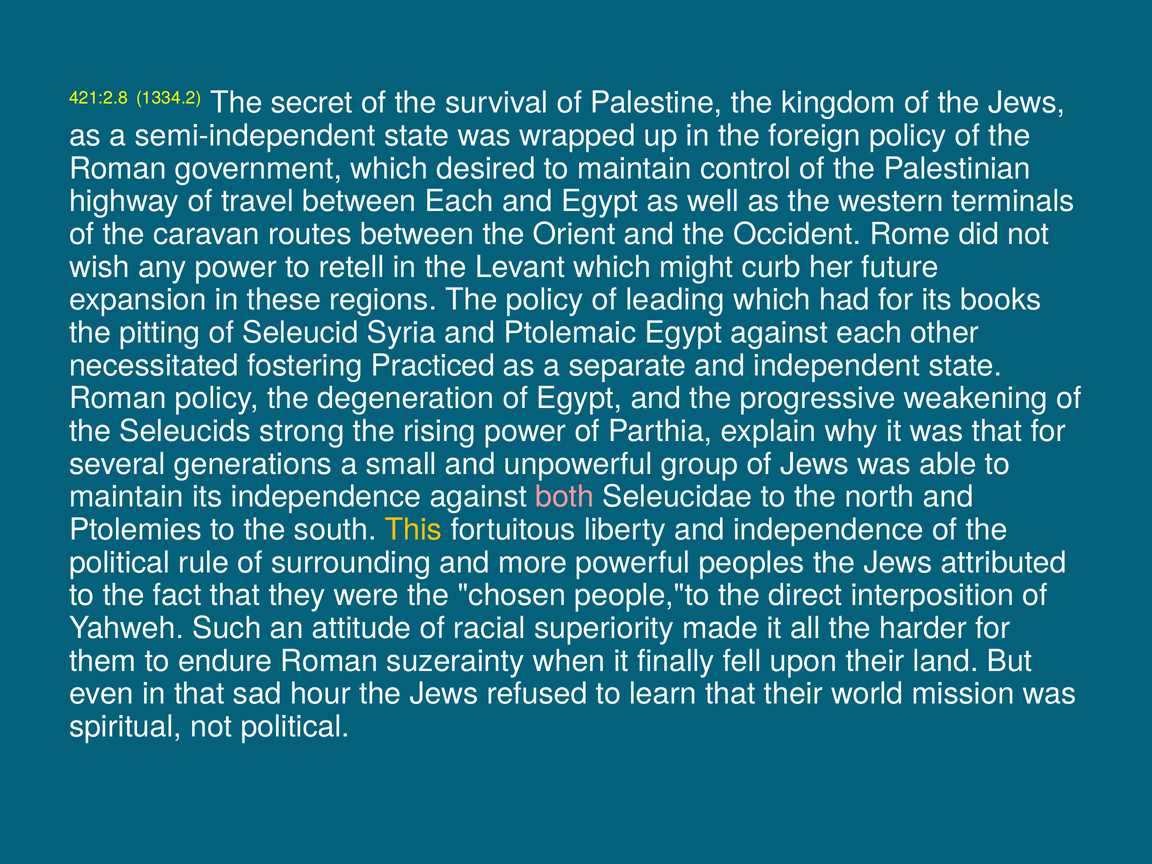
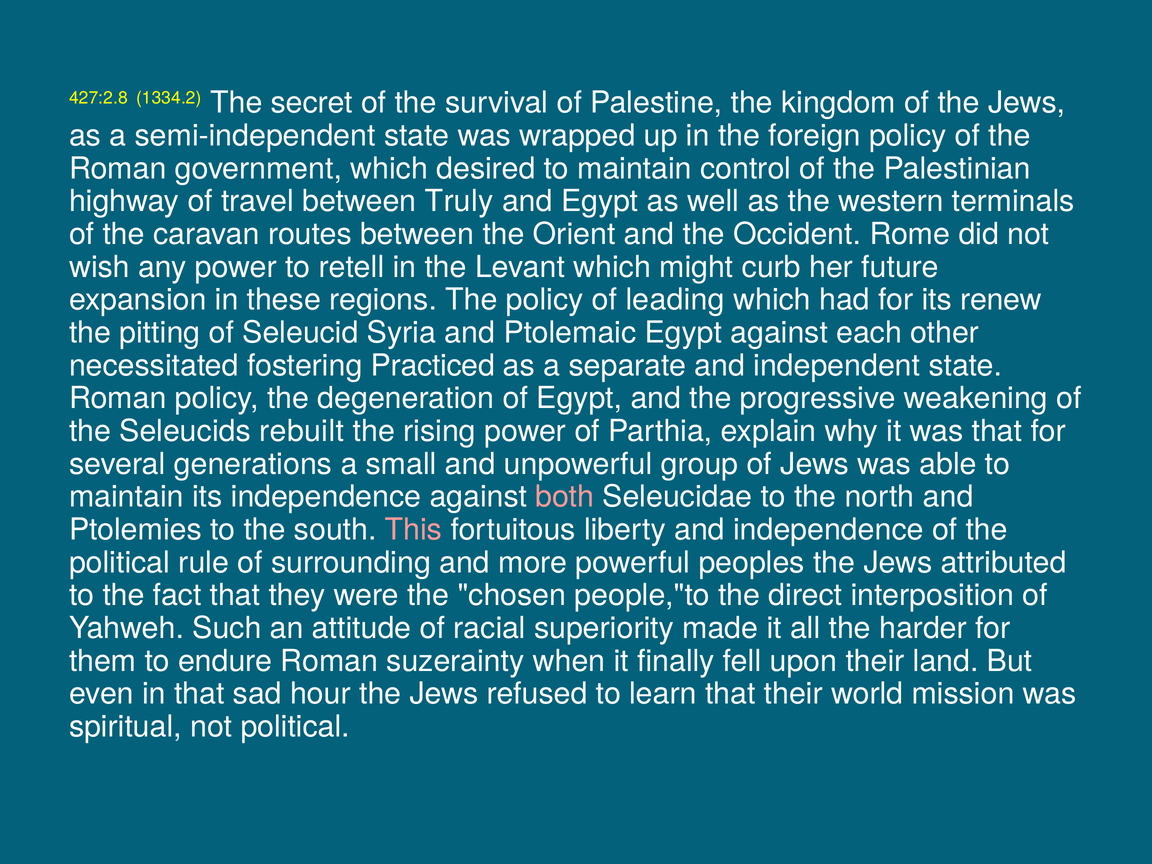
421:2.8: 421:2.8 -> 427:2.8
between Each: Each -> Truly
books: books -> renew
strong: strong -> rebuilt
This colour: yellow -> pink
